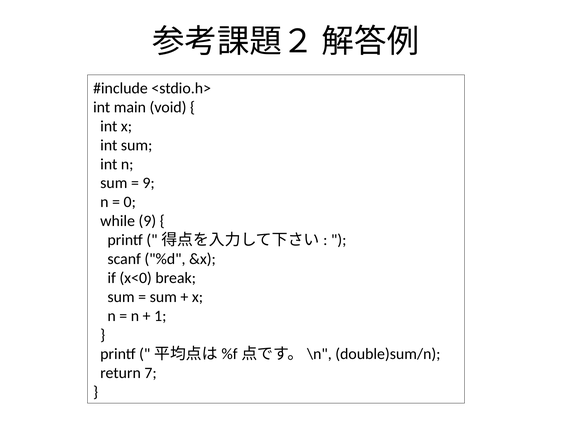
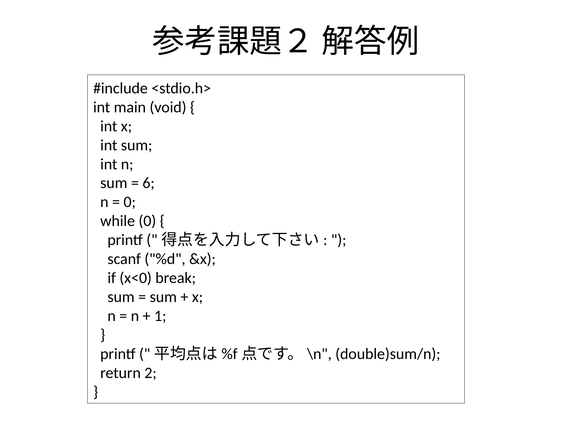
9 at (149, 183): 9 -> 6
while 9: 9 -> 0
7: 7 -> 2
